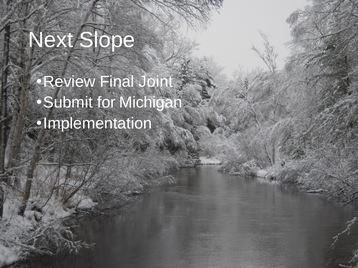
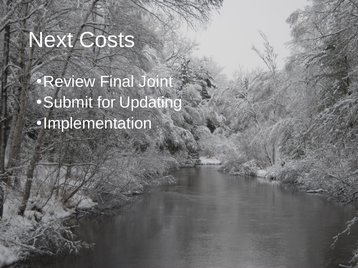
Slope: Slope -> Costs
Michigan: Michigan -> Updating
